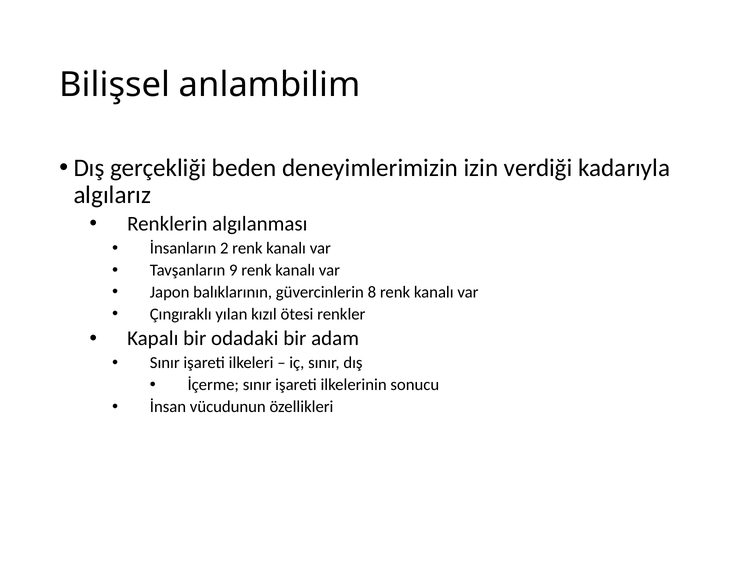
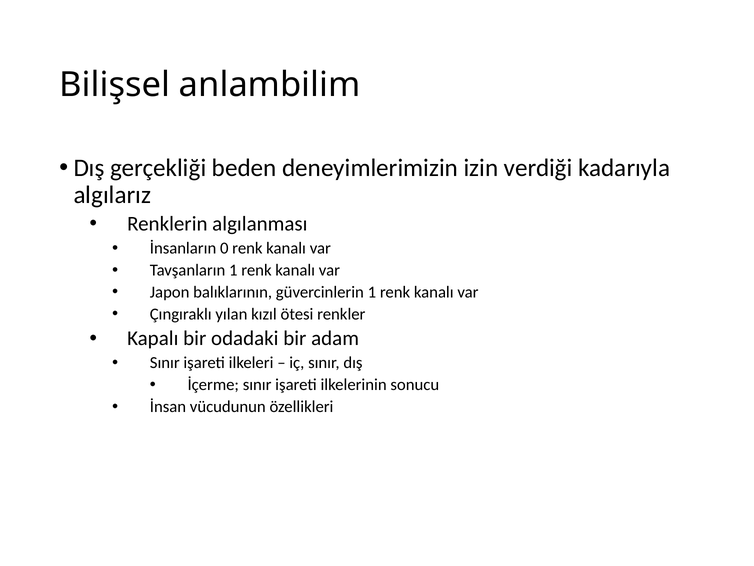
2: 2 -> 0
Tavşanların 9: 9 -> 1
güvercinlerin 8: 8 -> 1
